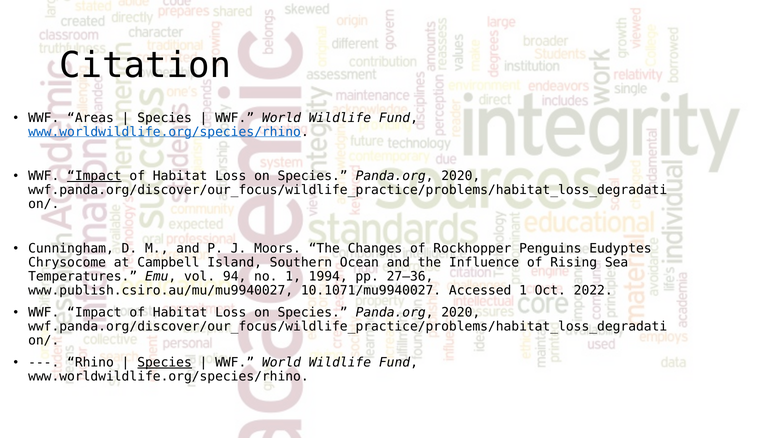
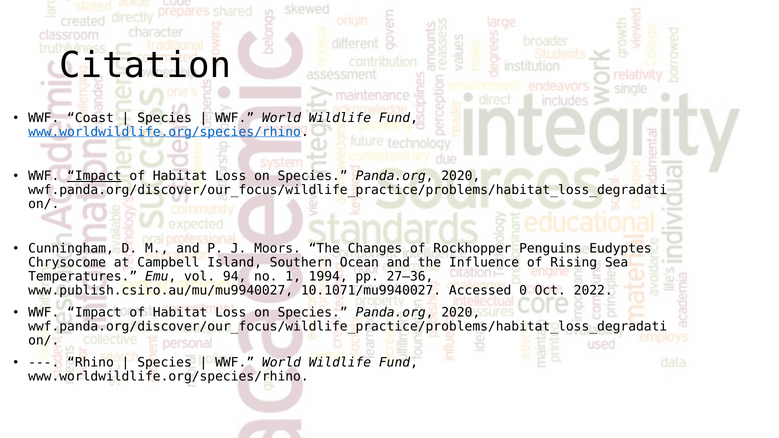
Areas: Areas -> Coast
Accessed 1: 1 -> 0
Species at (165, 363) underline: present -> none
